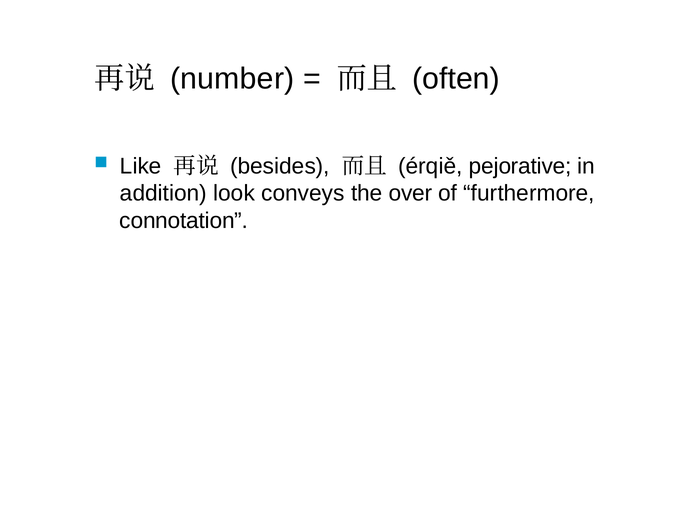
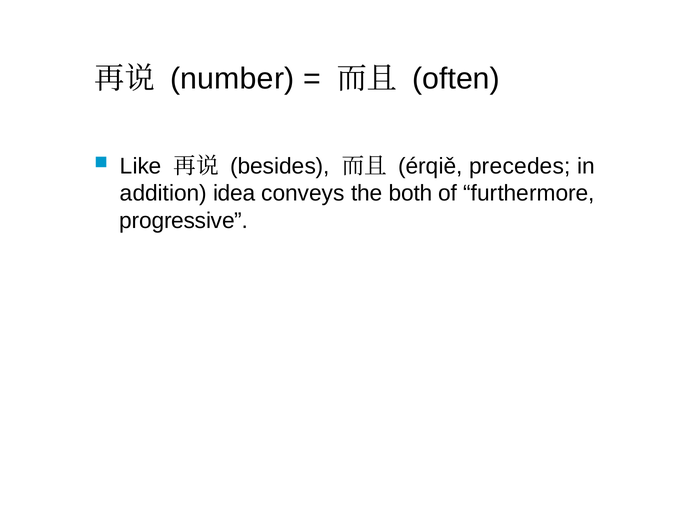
pejorative: pejorative -> precedes
look: look -> idea
over: over -> both
connotation: connotation -> progressive
